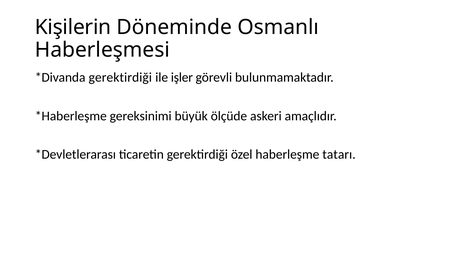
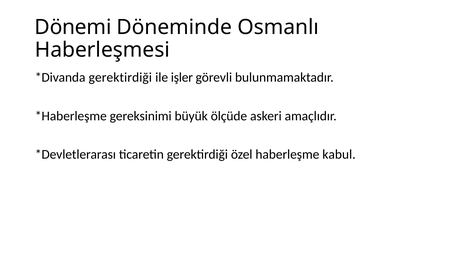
Kişilerin: Kişilerin -> Dönemi
tatarı: tatarı -> kabul
